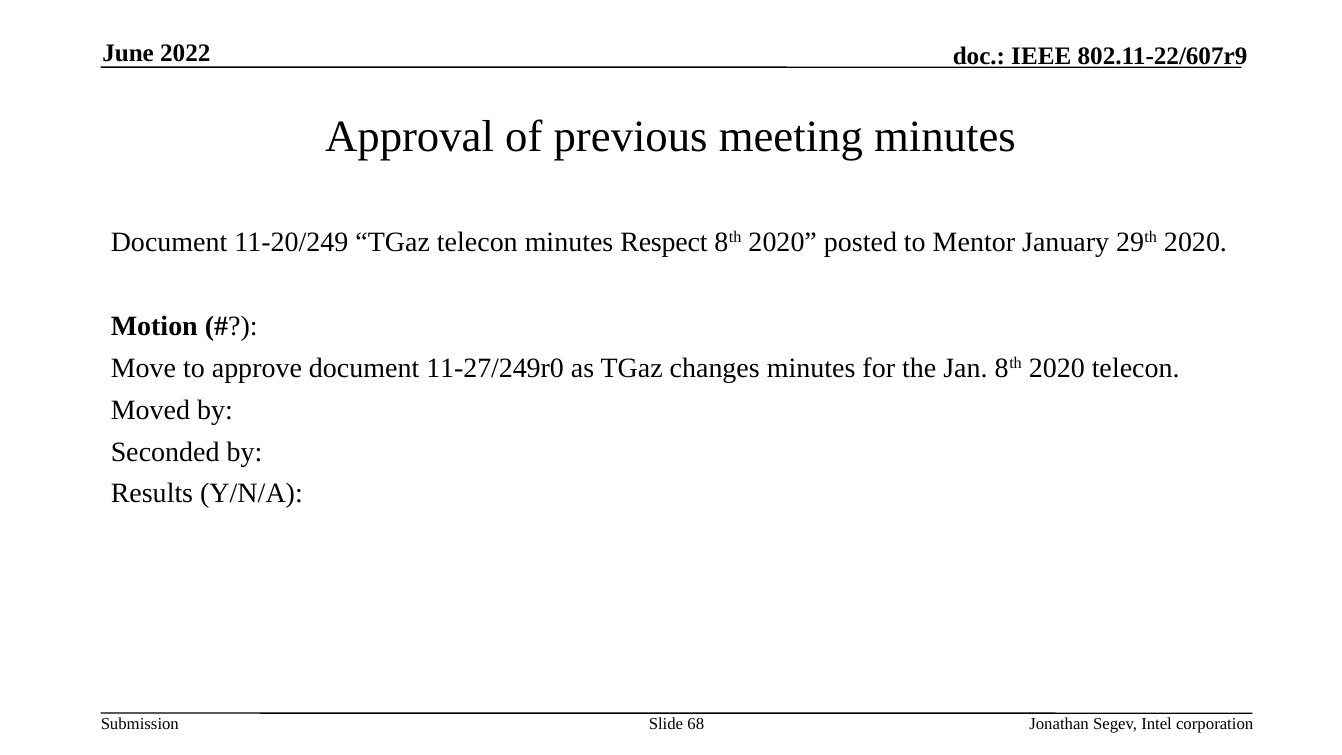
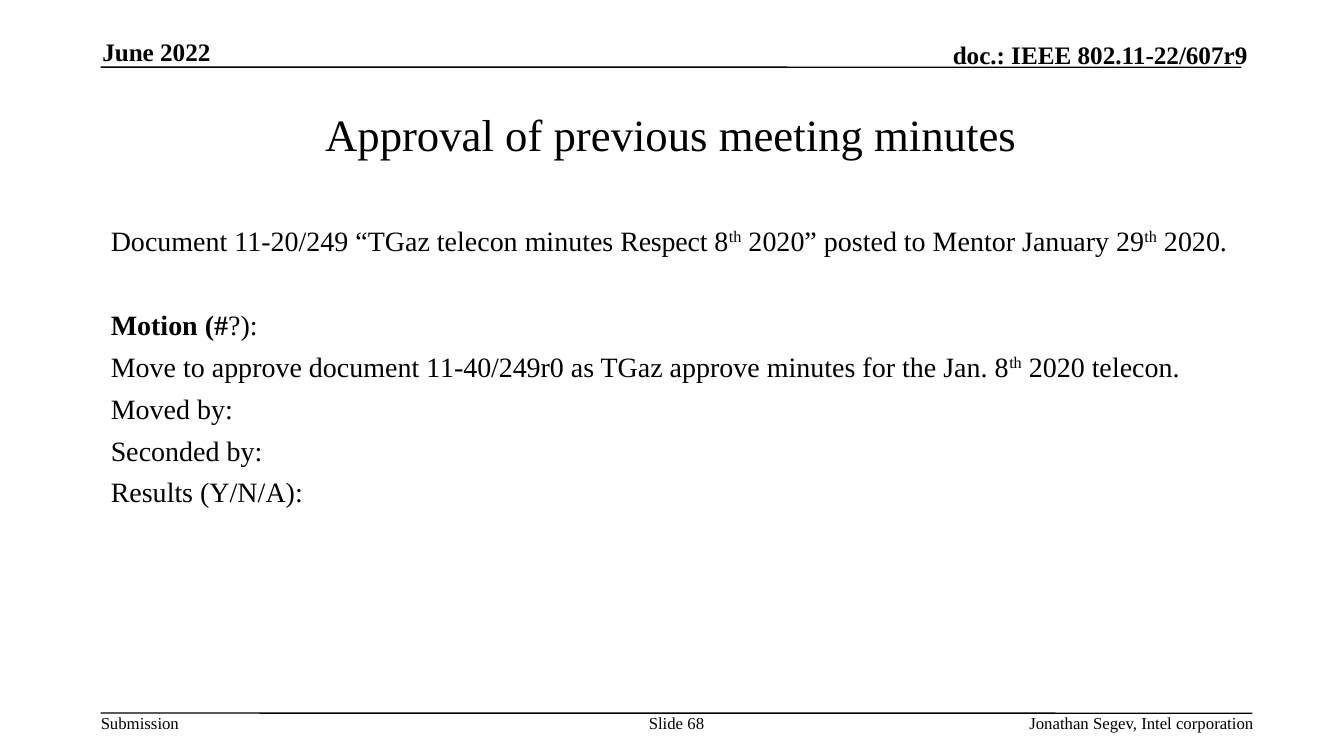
11-27/249r0: 11-27/249r0 -> 11-40/249r0
TGaz changes: changes -> approve
